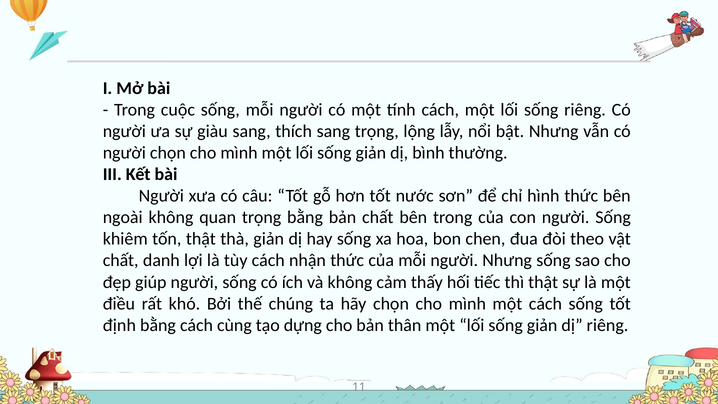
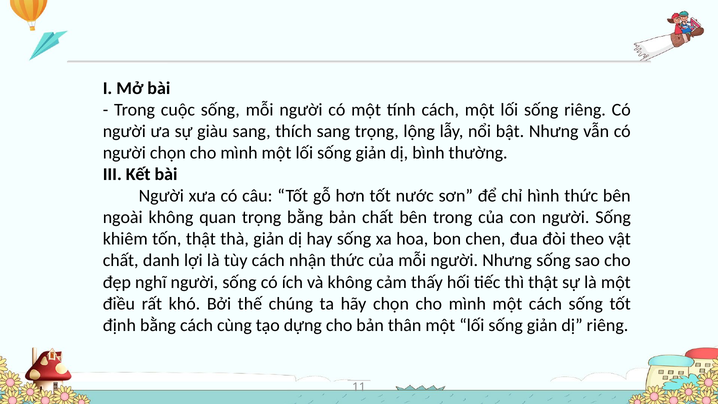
giúp: giúp -> nghĩ
